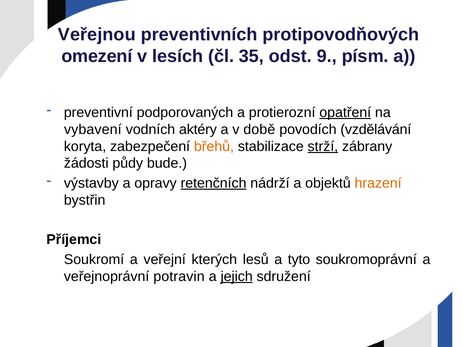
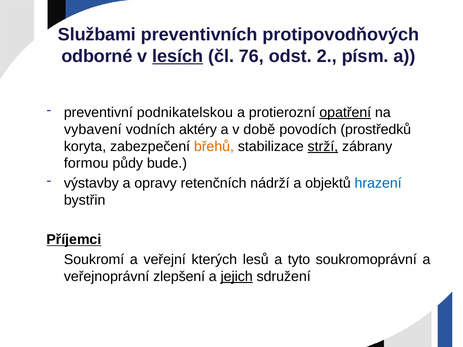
Veřejnou: Veřejnou -> Službami
omezení: omezení -> odborné
lesích underline: none -> present
35: 35 -> 76
9: 9 -> 2
podporovaných: podporovaných -> podnikatelskou
vzdělávání: vzdělávání -> prostředků
žádosti: žádosti -> formou
retenčních underline: present -> none
hrazení colour: orange -> blue
Příjemci underline: none -> present
potravin: potravin -> zlepšení
